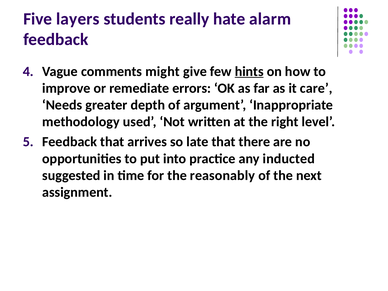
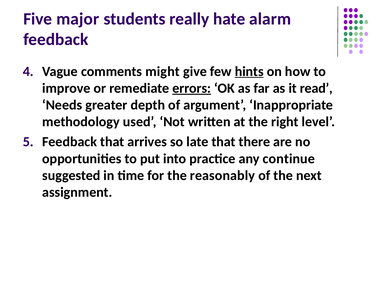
layers: layers -> major
errors underline: none -> present
care: care -> read
inducted: inducted -> continue
